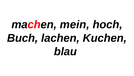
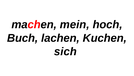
blau: blau -> sich
